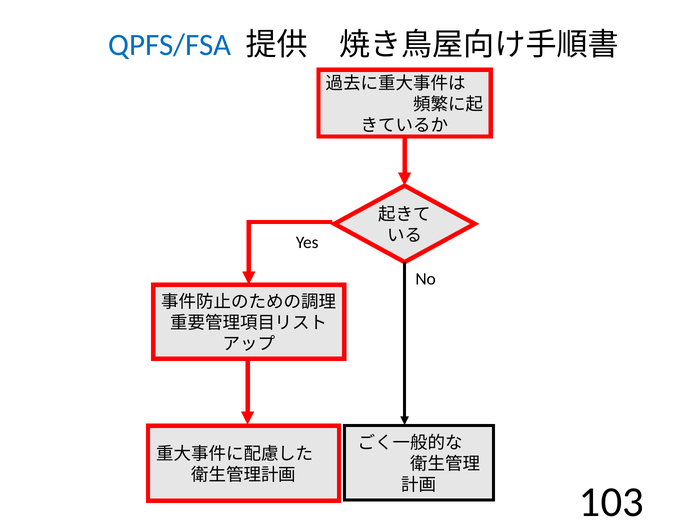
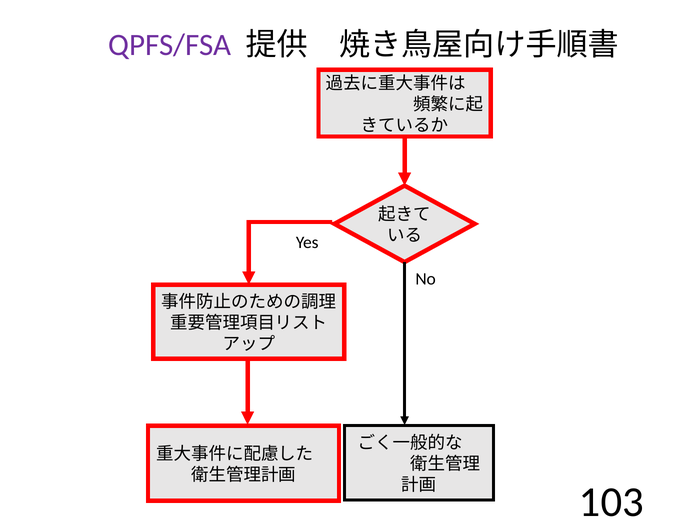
QPFS/FSA colour: blue -> purple
